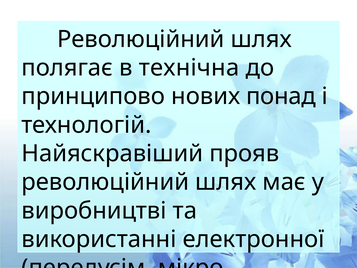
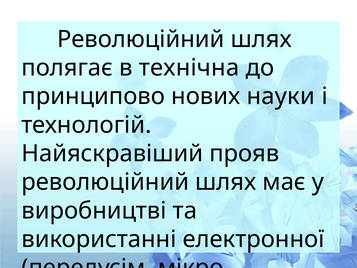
понад: понад -> науки
